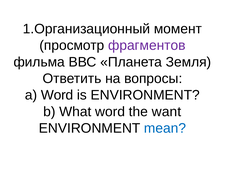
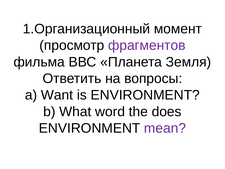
a Word: Word -> Want
want: want -> does
mean colour: blue -> purple
